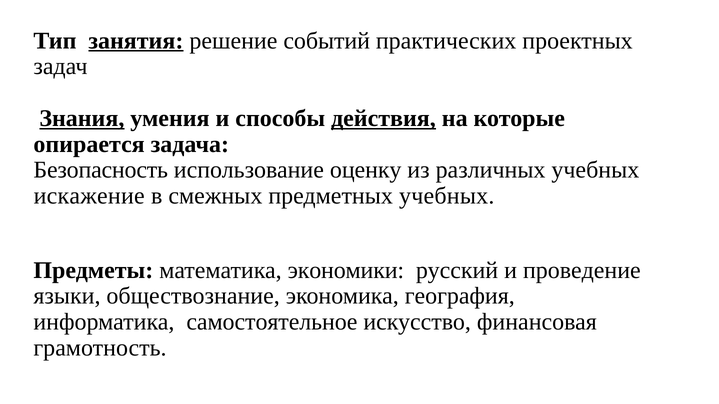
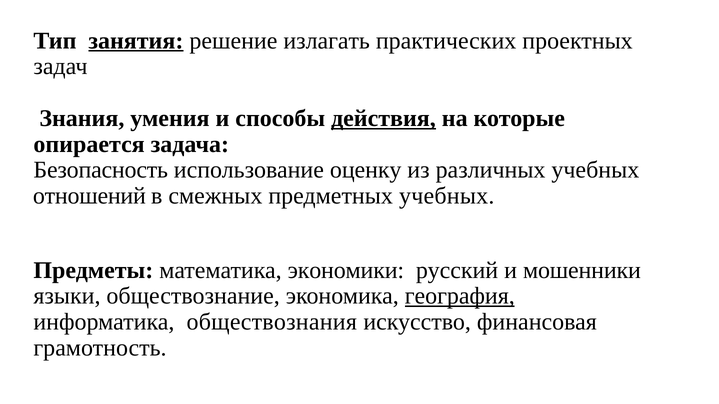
событий: событий -> излагать
Знания underline: present -> none
искажение: искажение -> отношений
проведение: проведение -> мошенники
география underline: none -> present
самостоятельное: самостоятельное -> обществознания
